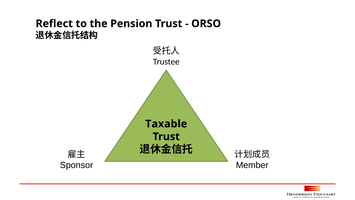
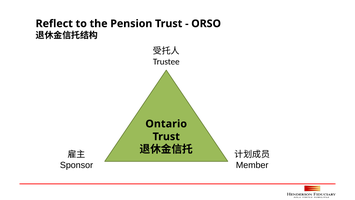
Taxable: Taxable -> Ontario
